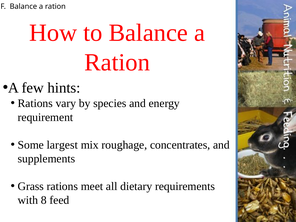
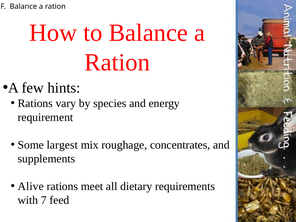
Grass: Grass -> Alive
8: 8 -> 7
